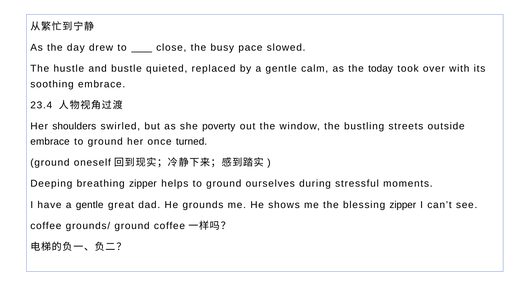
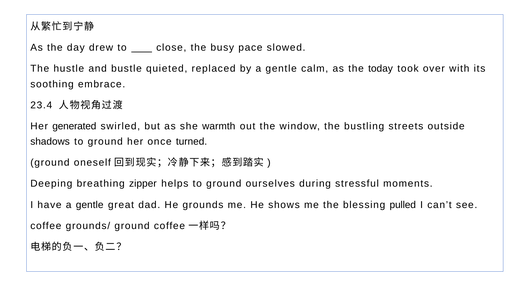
shoulders: shoulders -> generated
poverty: poverty -> warmth
embrace at (50, 142): embrace -> shadows
blessing zipper: zipper -> pulled
